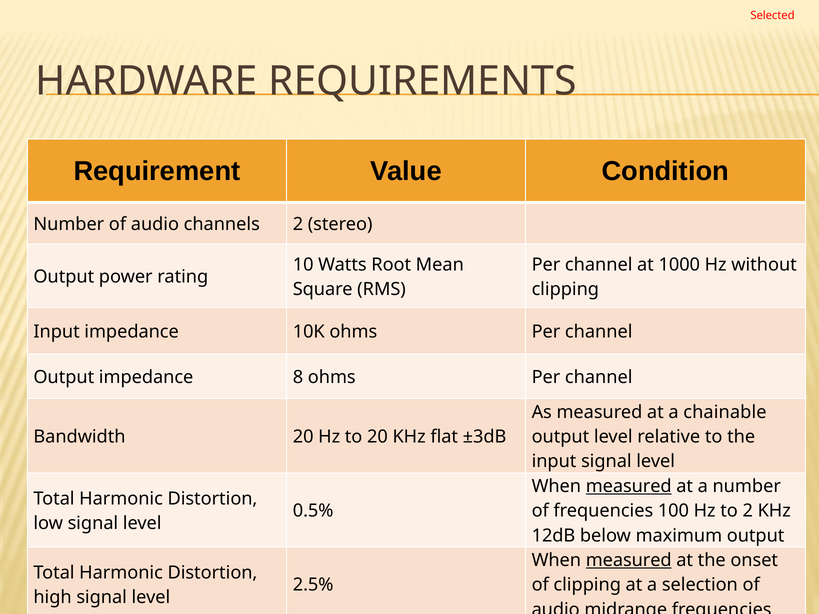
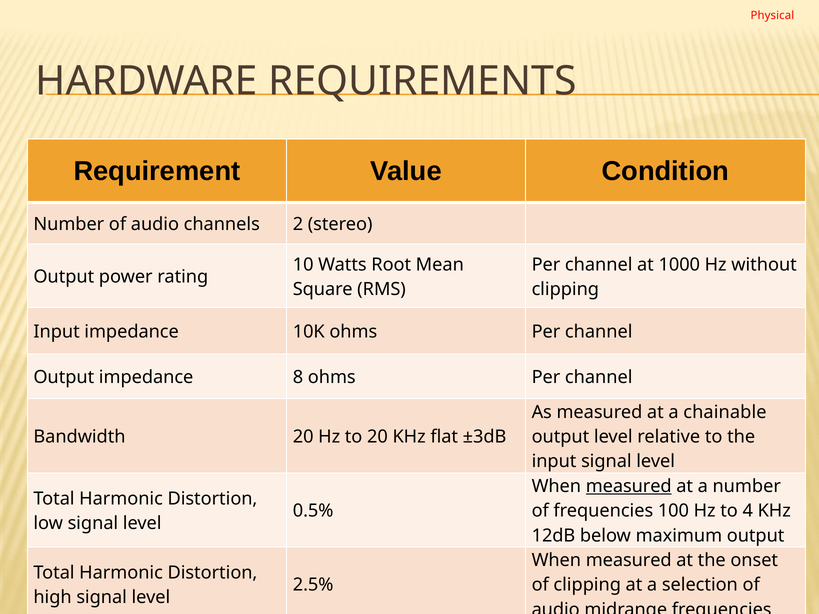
Selected: Selected -> Physical
to 2: 2 -> 4
measured at (629, 560) underline: present -> none
